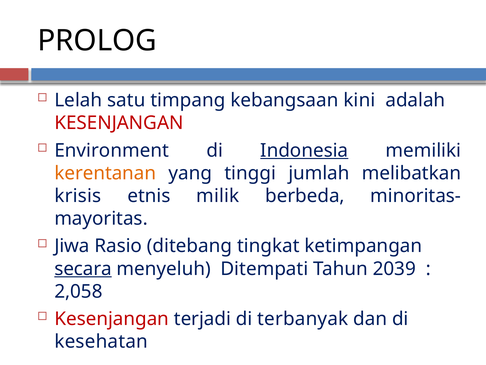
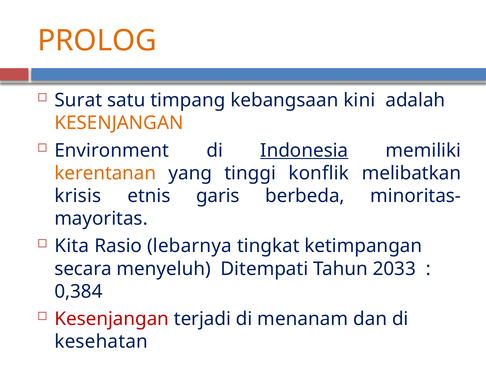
PROLOG colour: black -> orange
Lelah: Lelah -> Surat
KESENJANGAN at (119, 123) colour: red -> orange
jumlah: jumlah -> konflik
milik: milik -> garis
Jiwa: Jiwa -> Kita
ditebang: ditebang -> lebarnya
secara underline: present -> none
2039: 2039 -> 2033
2,058: 2,058 -> 0,384
terbanyak: terbanyak -> menanam
